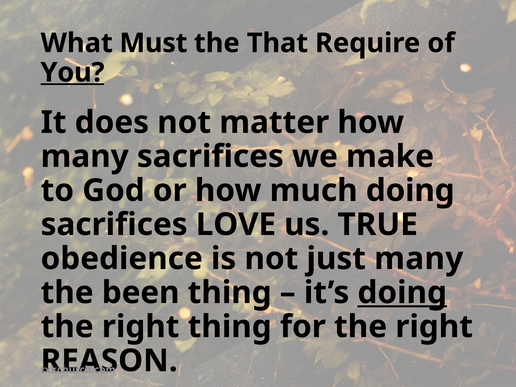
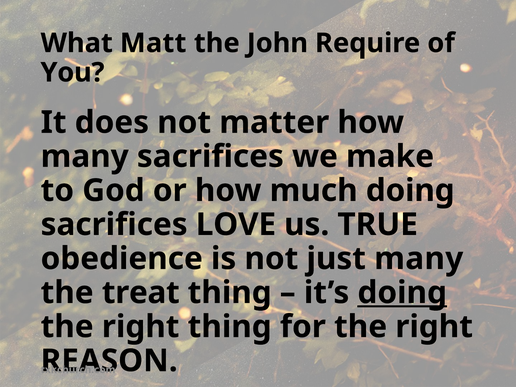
Must: Must -> Matt
That: That -> John
You underline: present -> none
been: been -> treat
